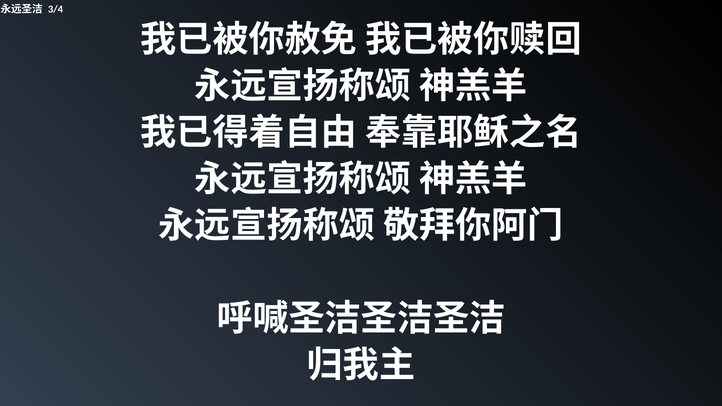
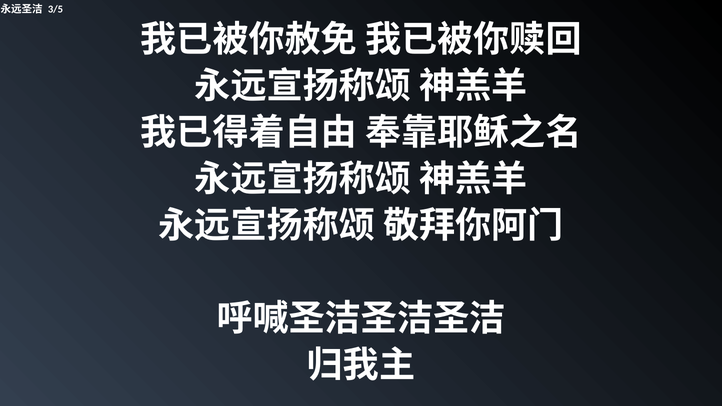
3/4: 3/4 -> 3/5
